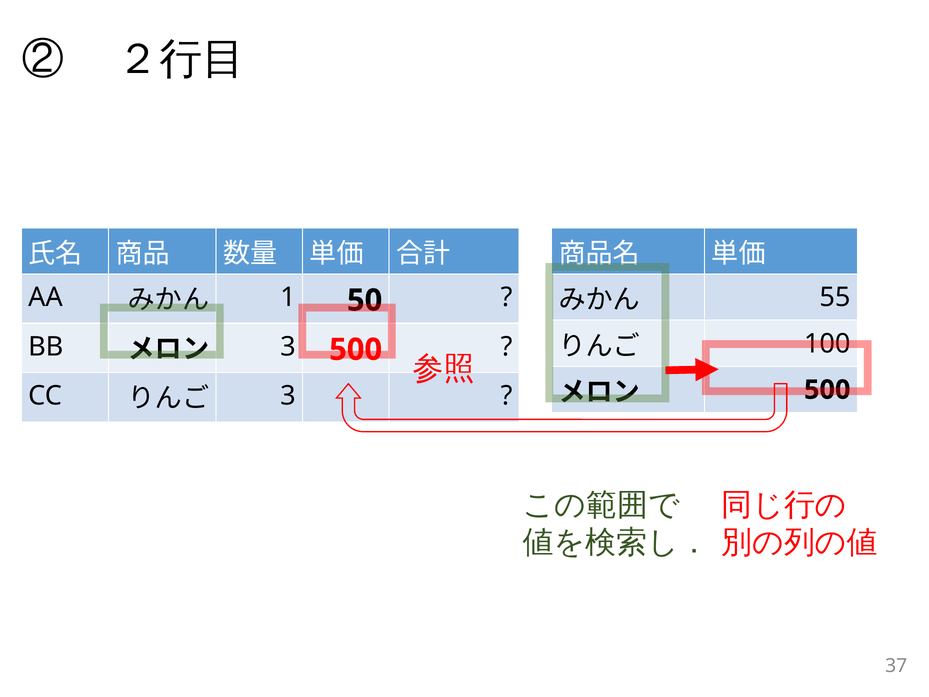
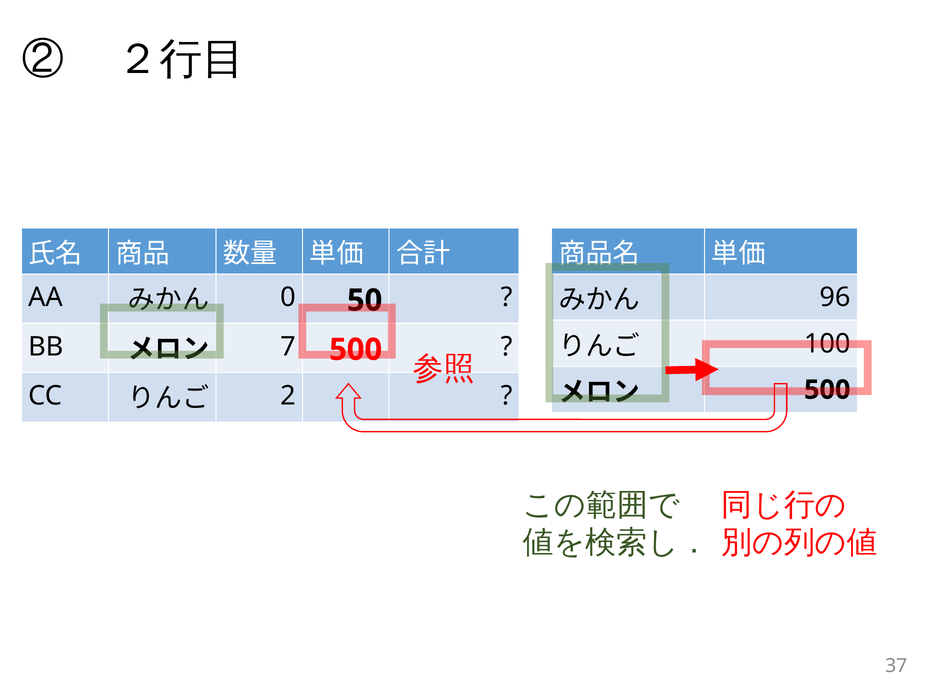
55: 55 -> 96
1: 1 -> 0
3 at (288, 347): 3 -> 7
3 at (288, 396): 3 -> 2
